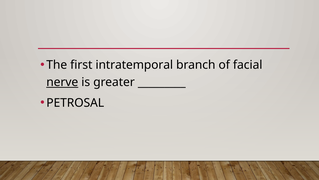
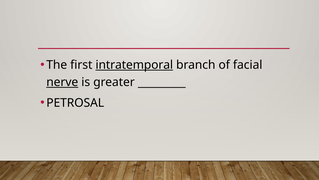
intratemporal underline: none -> present
